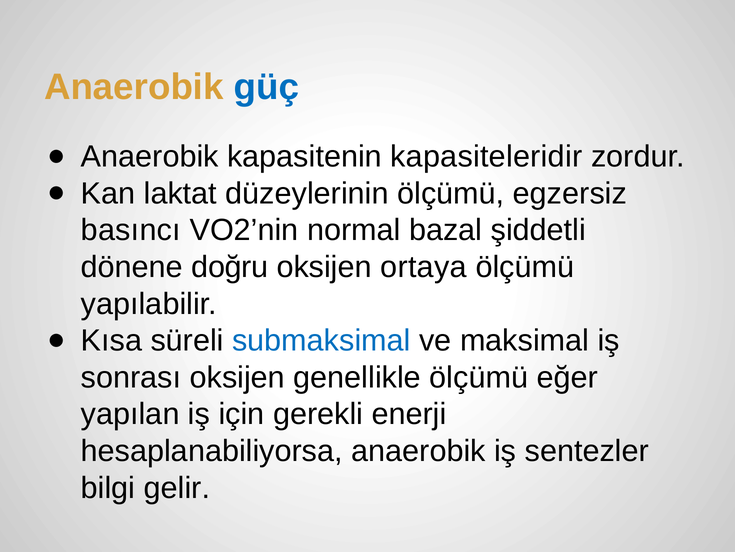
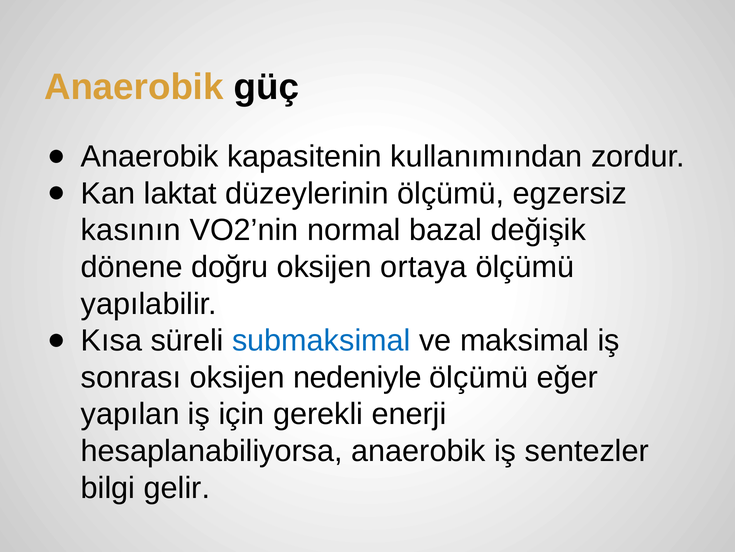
güç colour: blue -> black
kapasiteleridir: kapasiteleridir -> kullanımından
basıncı: basıncı -> kasının
şiddetli: şiddetli -> değişik
genellikle: genellikle -> nedeniyle
